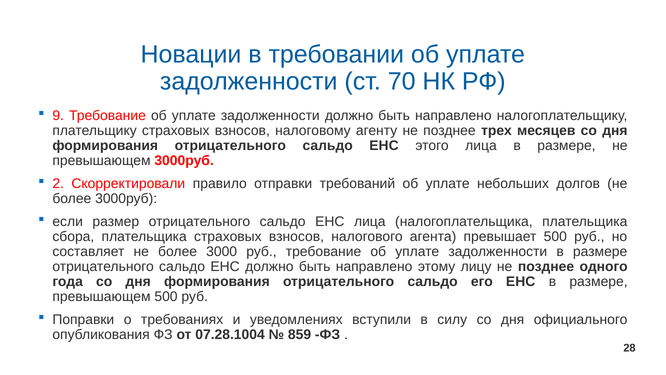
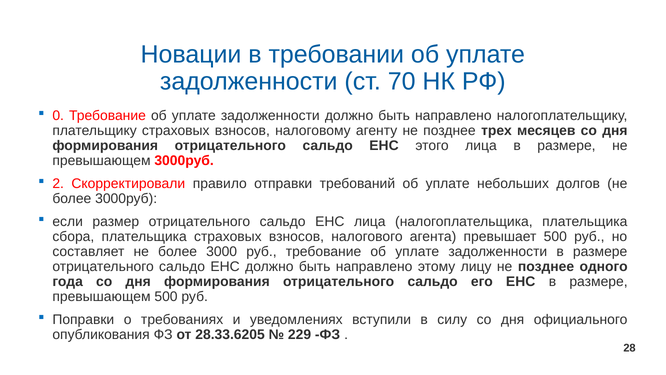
9: 9 -> 0
07.28.1004: 07.28.1004 -> 28.33.6205
859: 859 -> 229
